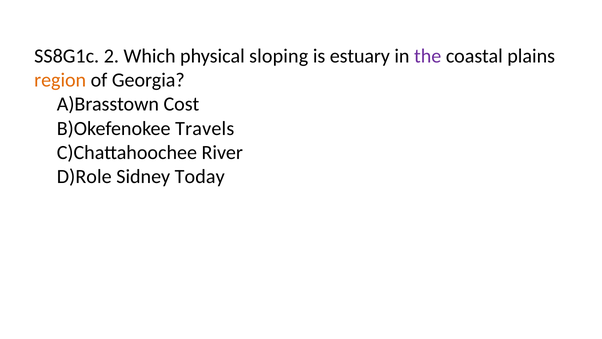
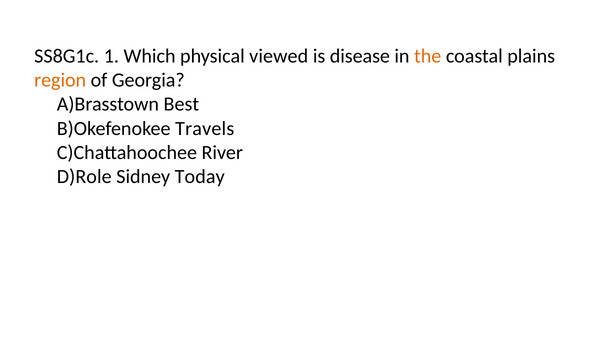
2: 2 -> 1
sloping: sloping -> viewed
estuary: estuary -> disease
the colour: purple -> orange
Cost: Cost -> Best
